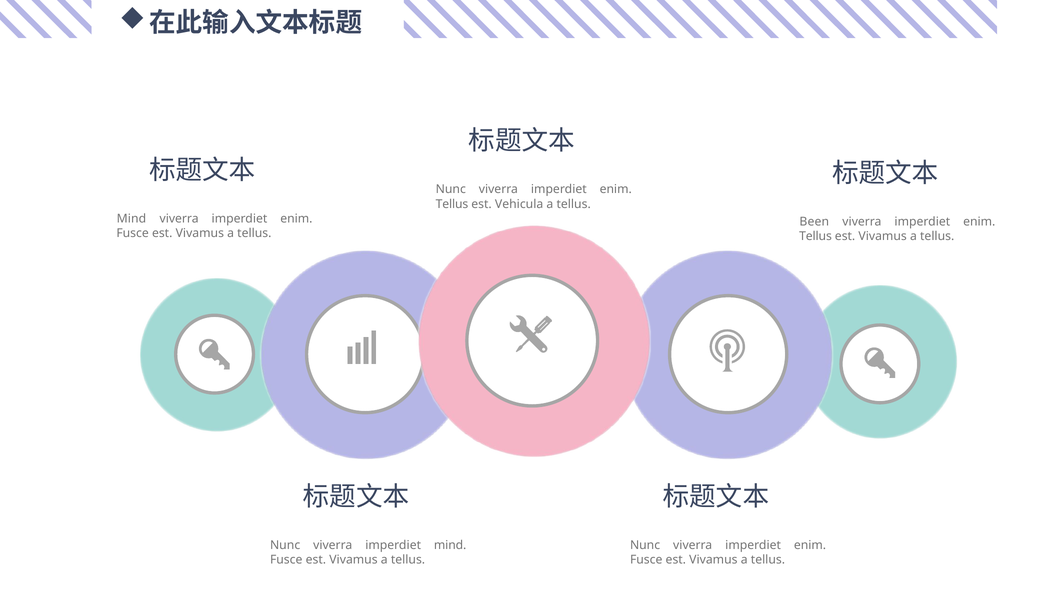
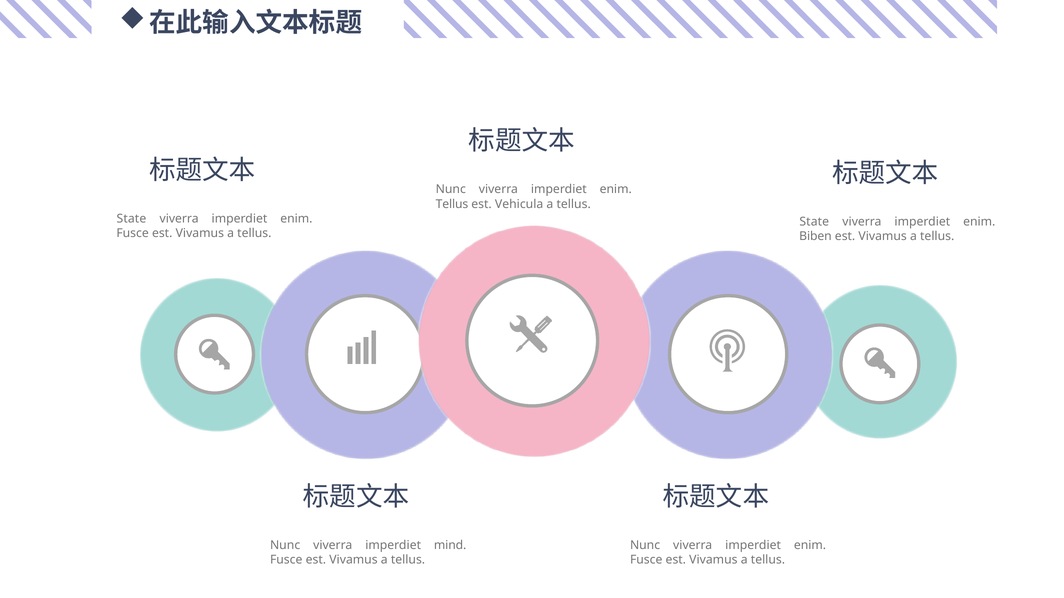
Mind at (131, 219): Mind -> State
Been at (814, 222): Been -> State
Tellus at (816, 236): Tellus -> Biben
